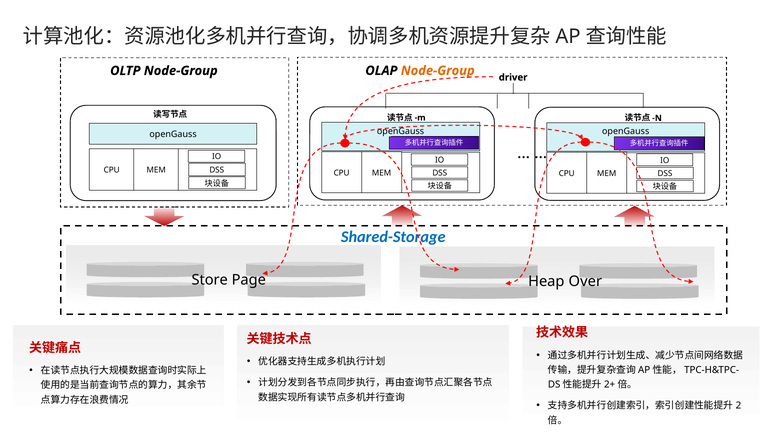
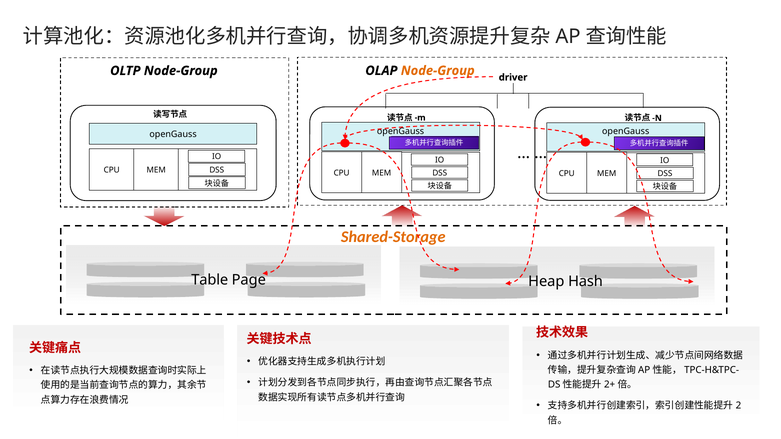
Shared-Storage colour: blue -> orange
Store: Store -> Table
Over: Over -> Hash
